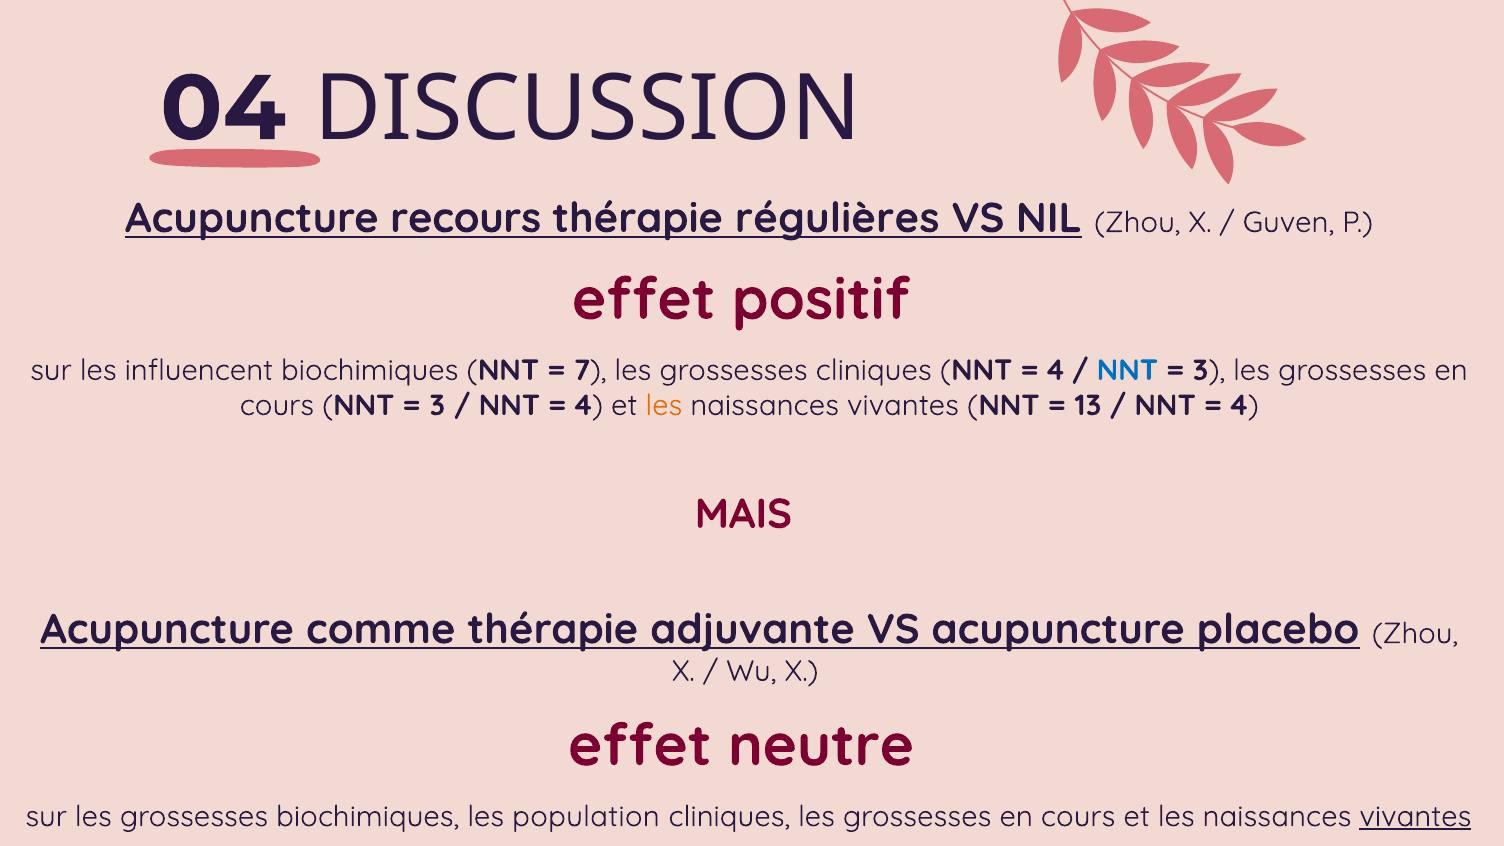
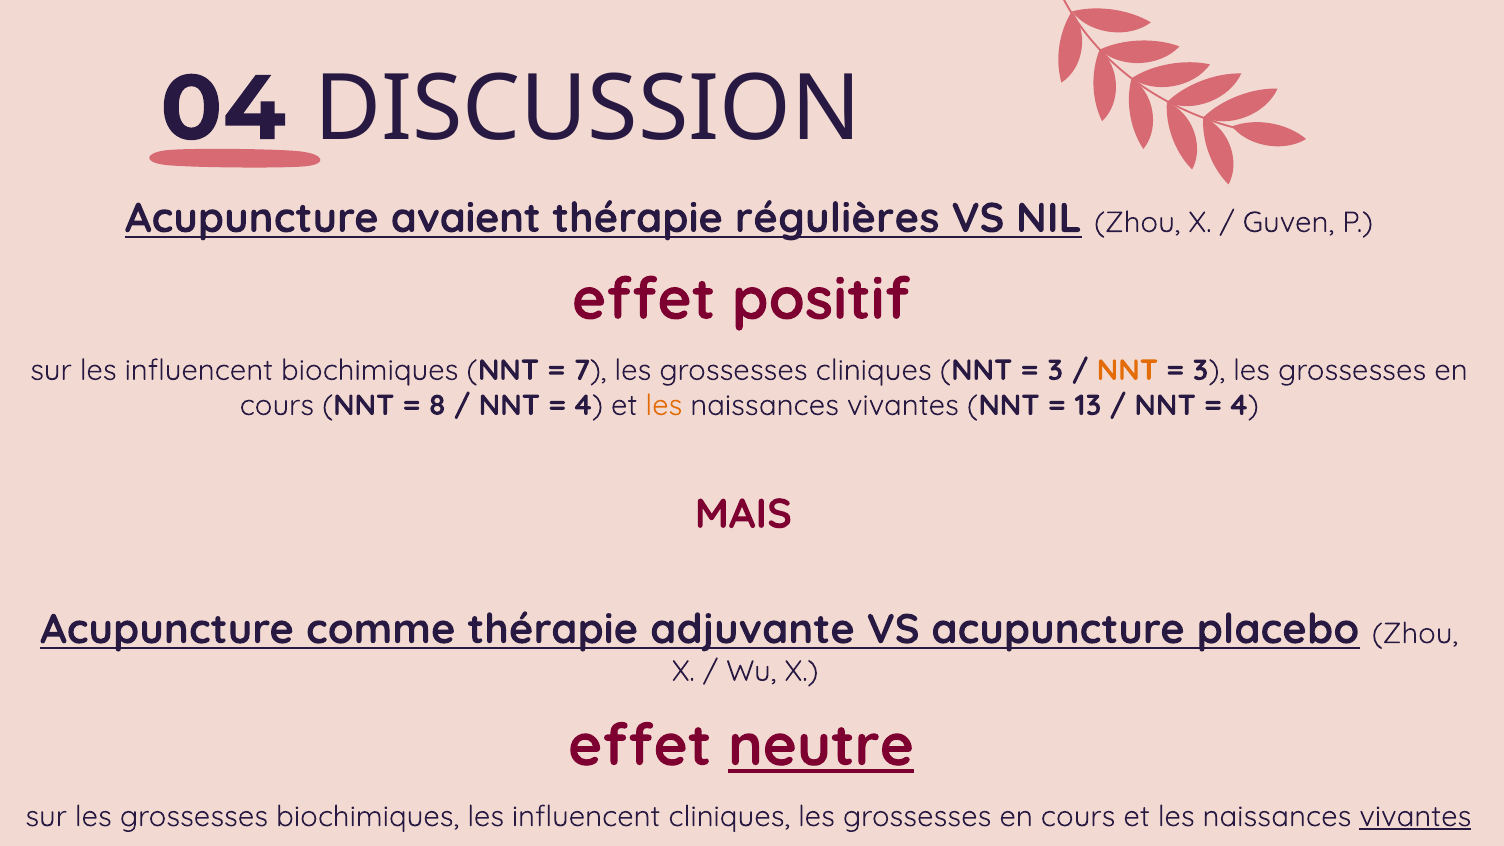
recours: recours -> avaient
4 at (1056, 370): 4 -> 3
NNT at (1127, 370) colour: blue -> orange
3 at (437, 405): 3 -> 8
neutre underline: none -> present
biochimiques les population: population -> influencent
